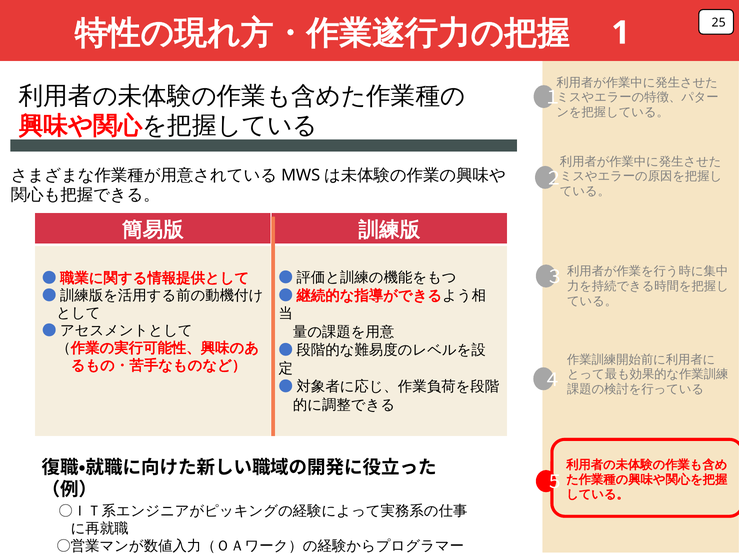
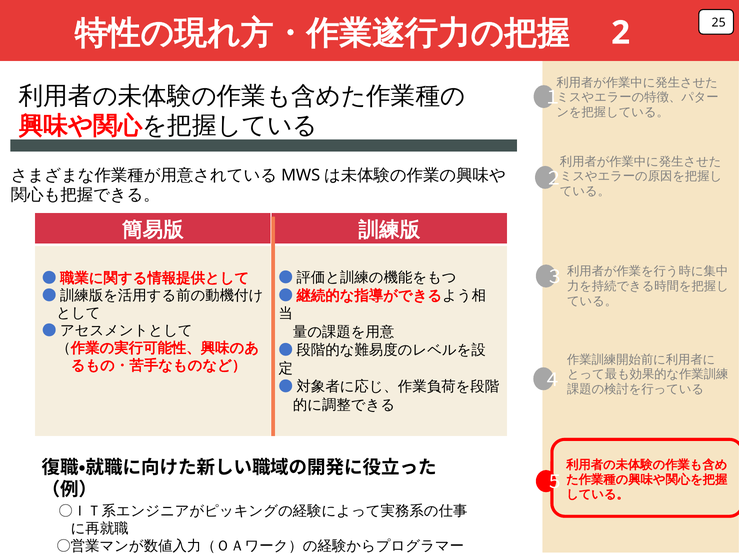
1: 1 -> 2
